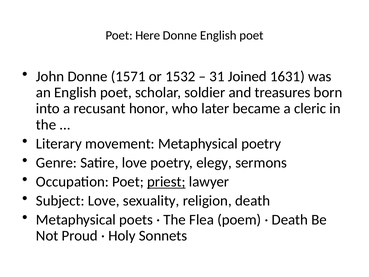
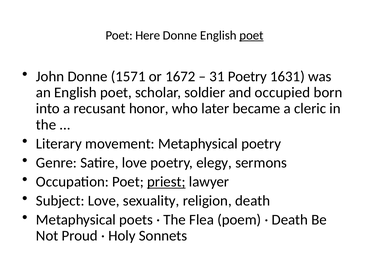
poet at (251, 35) underline: none -> present
1532: 1532 -> 1672
31 Joined: Joined -> Poetry
treasures: treasures -> occupied
